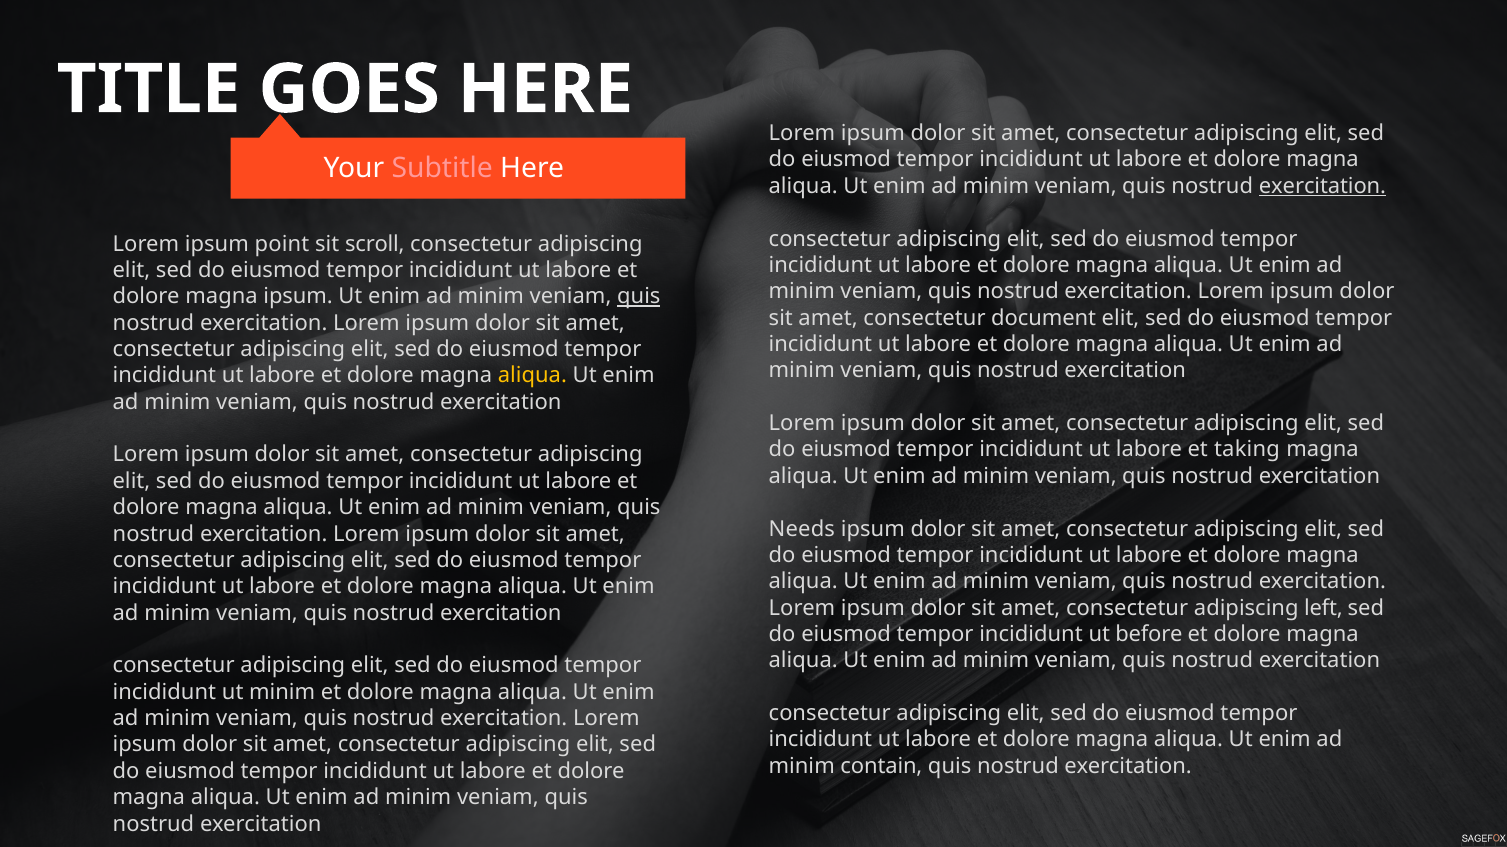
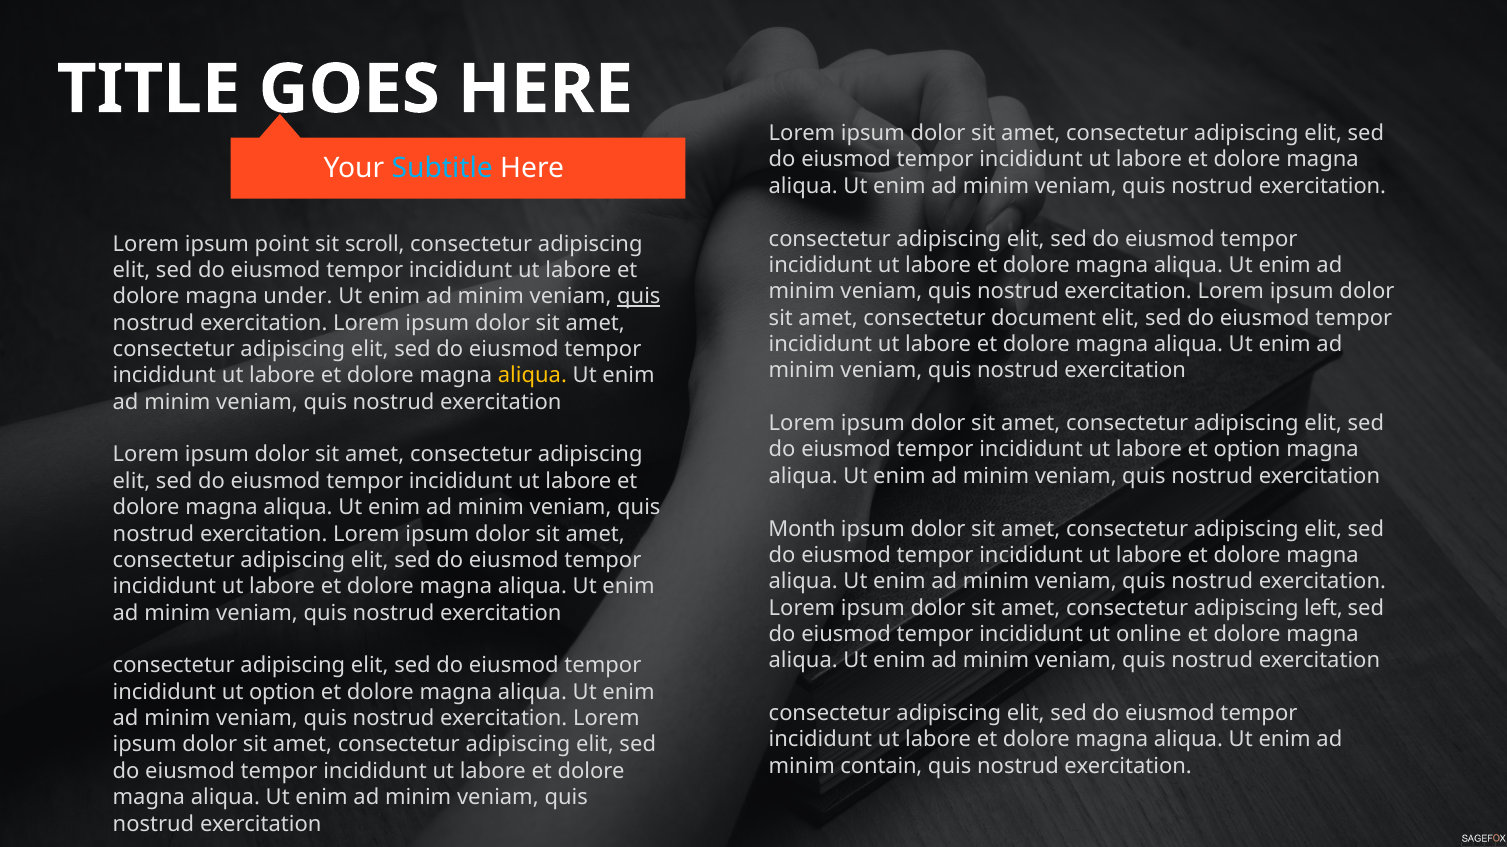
Subtitle colour: pink -> light blue
exercitation at (1323, 186) underline: present -> none
magna ipsum: ipsum -> under
et taking: taking -> option
Needs: Needs -> Month
before: before -> online
ut minim: minim -> option
